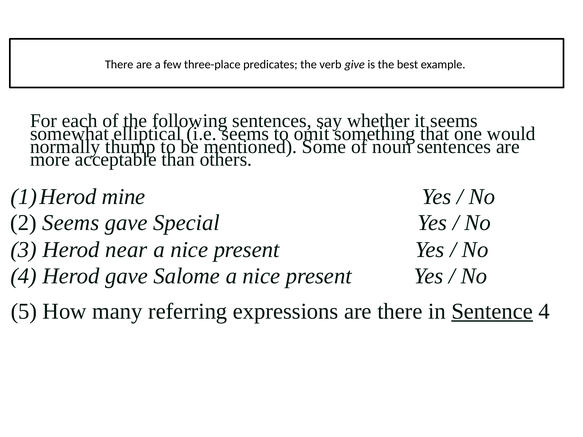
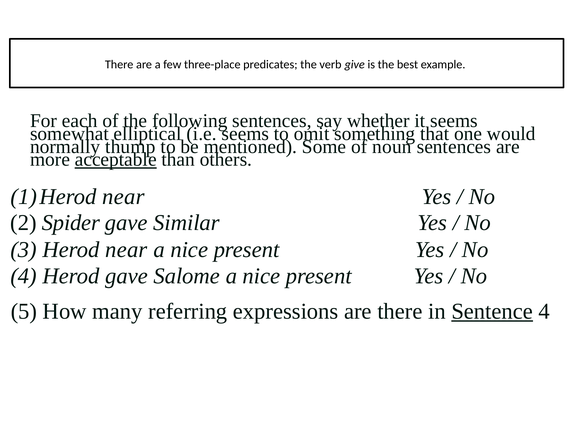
acceptable underline: none -> present
mine at (124, 197): mine -> near
2 Seems: Seems -> Spider
Special: Special -> Similar
